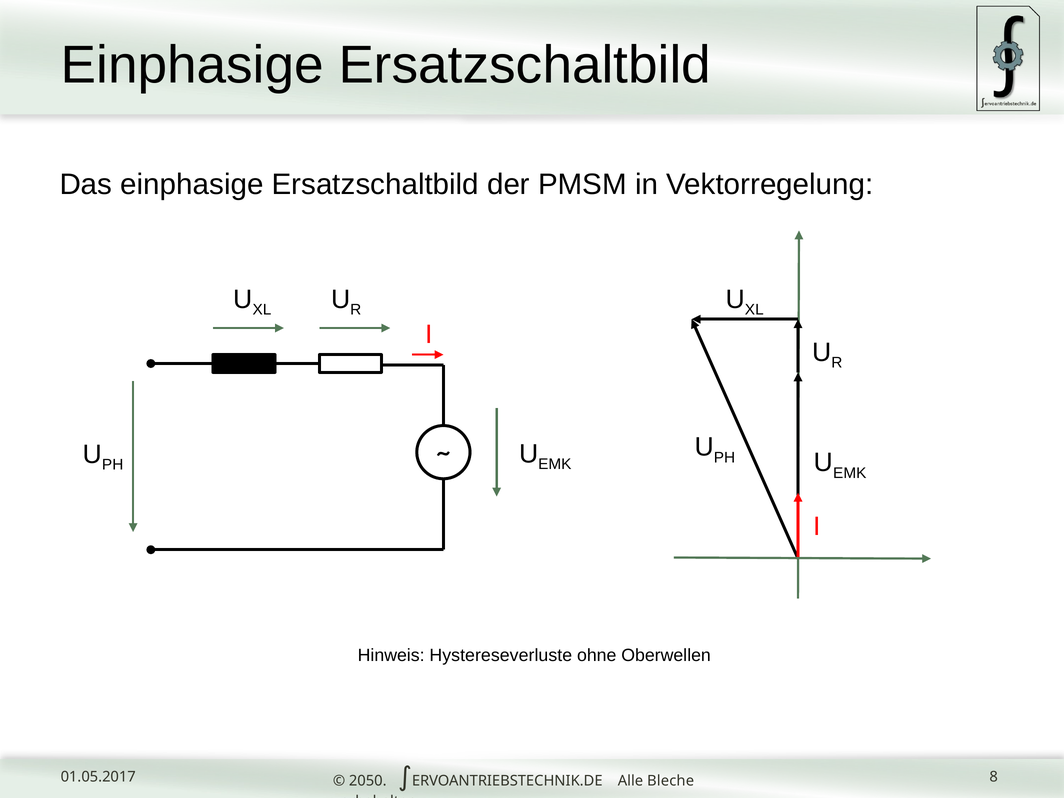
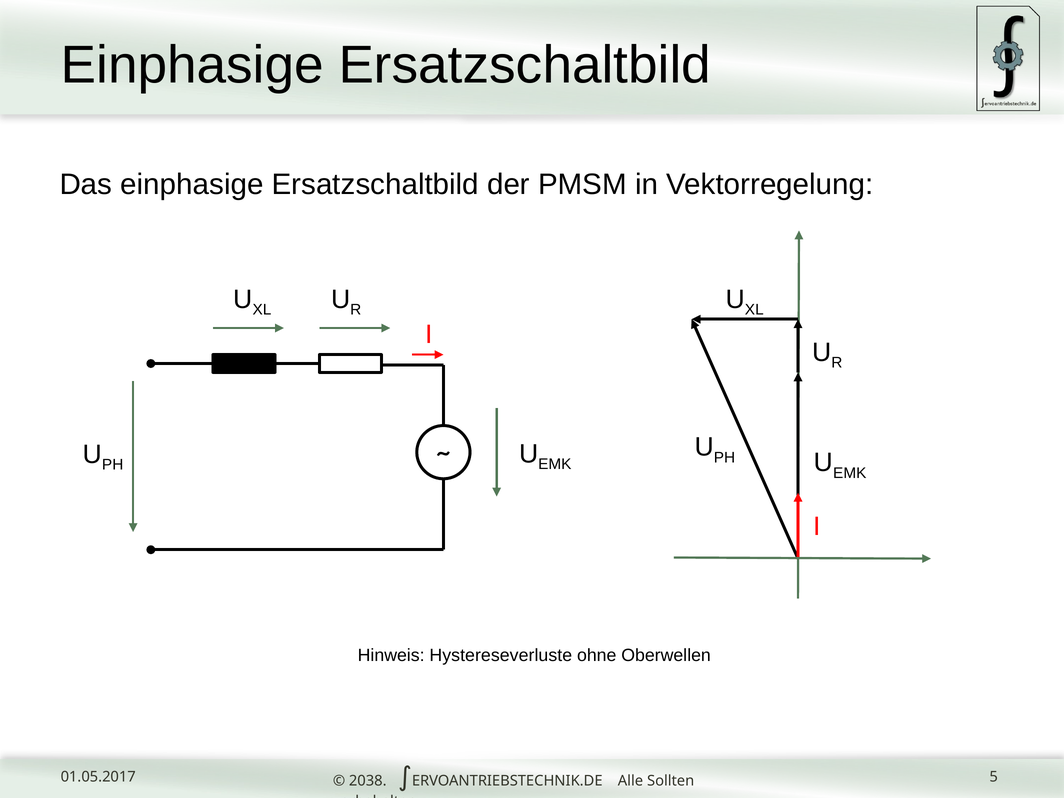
8: 8 -> 5
2050: 2050 -> 2038
Bleche: Bleche -> Sollten
